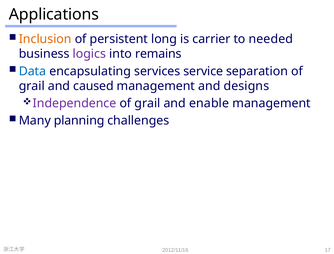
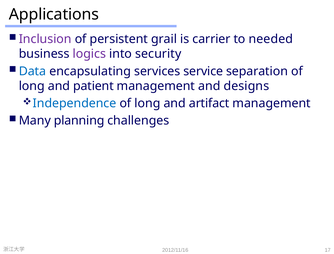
Inclusion colour: orange -> purple
long: long -> grail
remains: remains -> security
grail at (32, 86): grail -> long
caused: caused -> patient
Independence colour: purple -> blue
grail at (147, 104): grail -> long
enable: enable -> artifact
